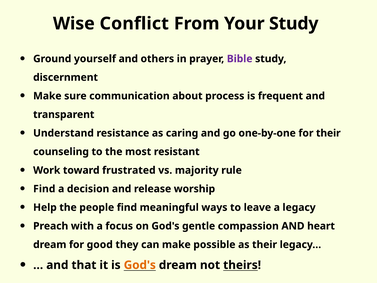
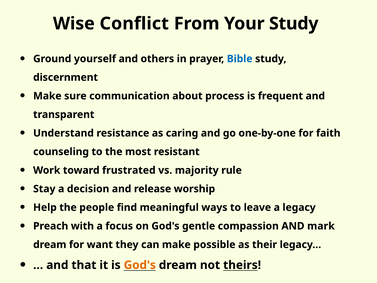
Bible colour: purple -> blue
for their: their -> faith
Find at (44, 189): Find -> Stay
heart: heart -> mark
good: good -> want
